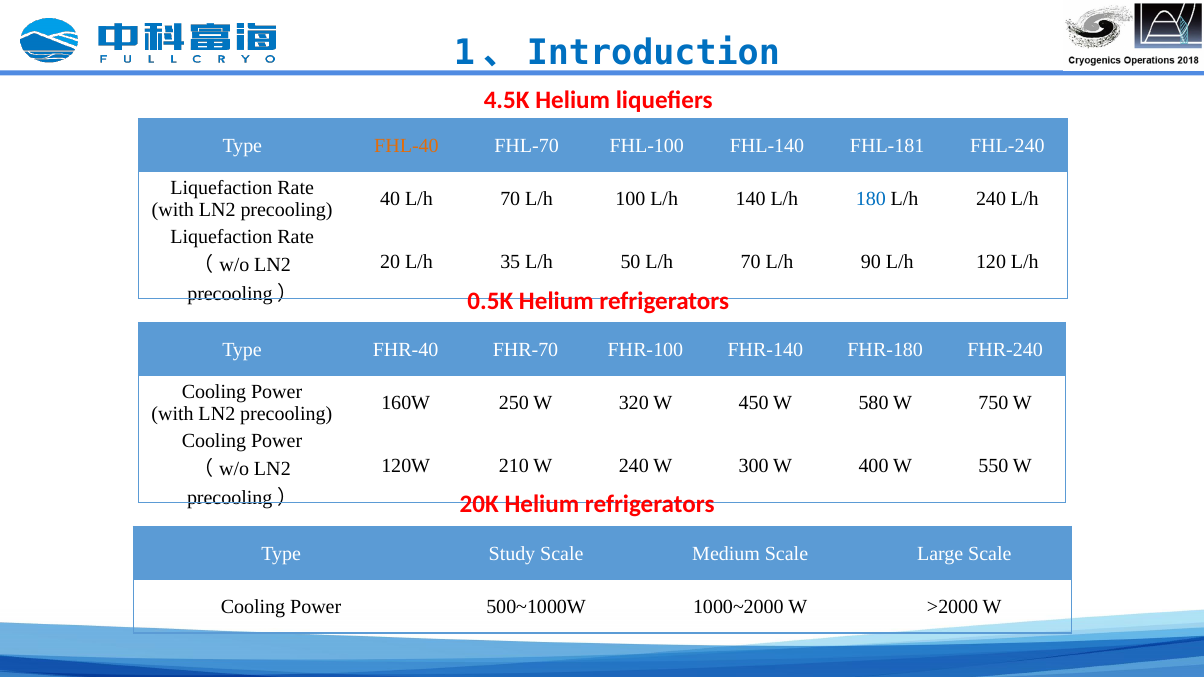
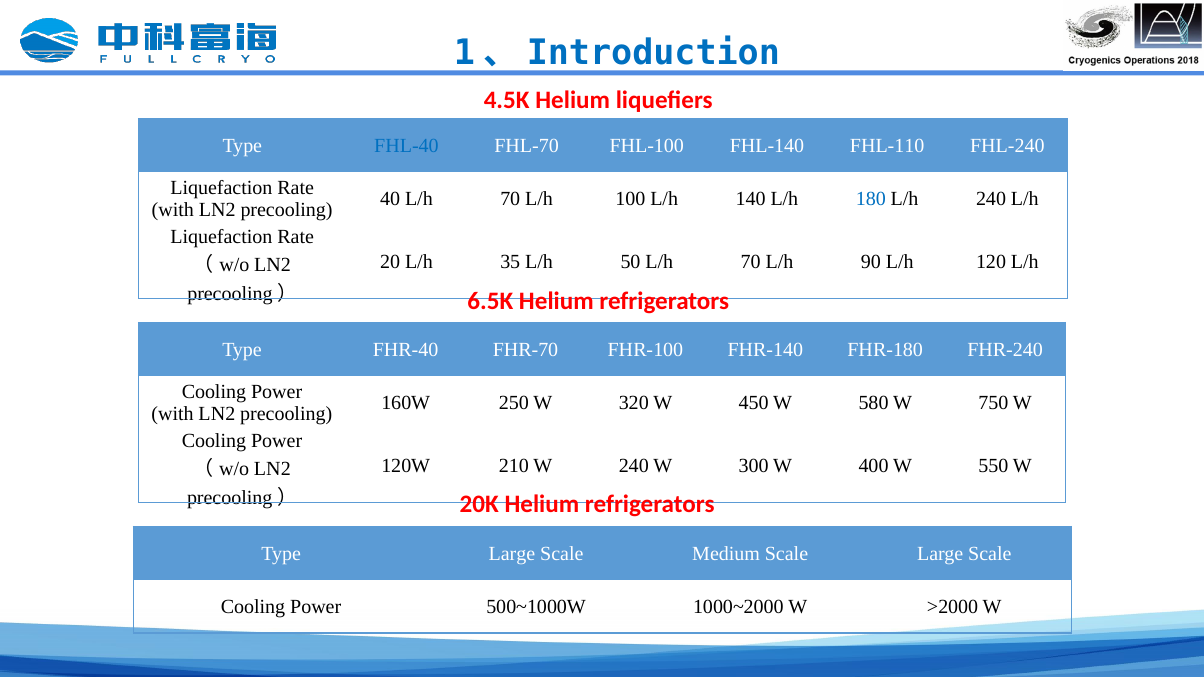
FHL-40 colour: orange -> blue
FHL-181: FHL-181 -> FHL-110
0.5K: 0.5K -> 6.5K
Type Study: Study -> Large
